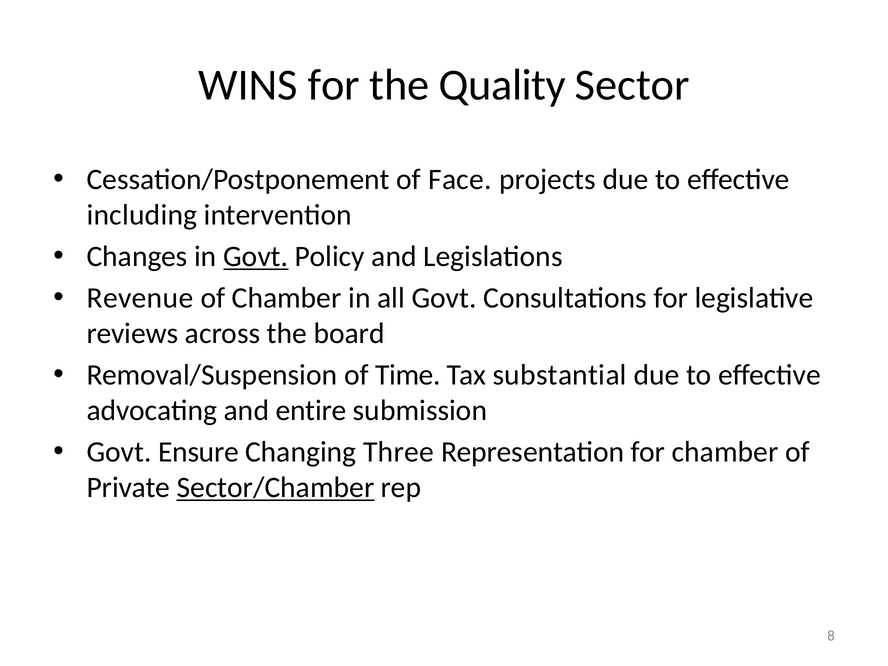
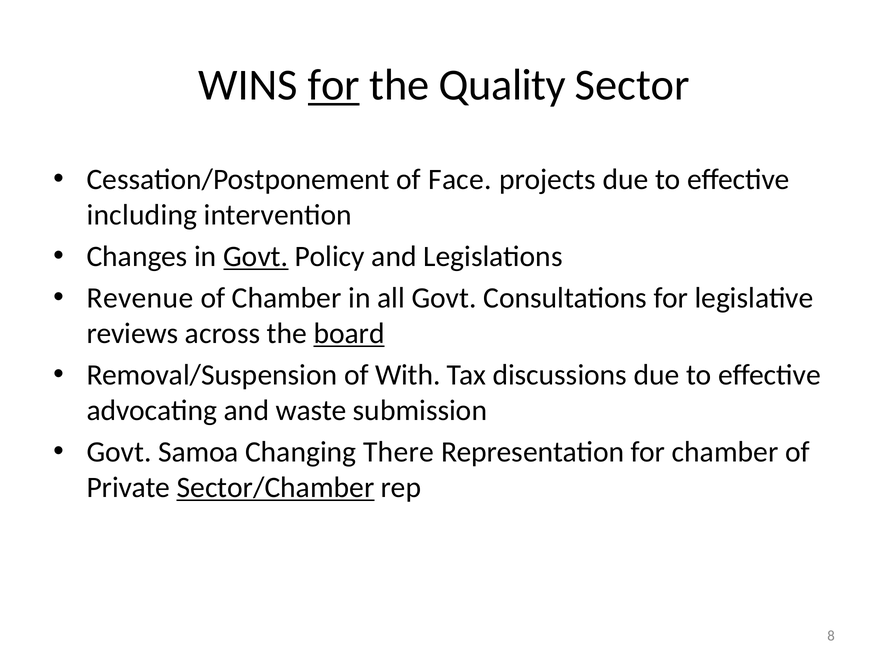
for at (334, 85) underline: none -> present
board underline: none -> present
Time: Time -> With
substantial: substantial -> discussions
entire: entire -> waste
Ensure: Ensure -> Samoa
Three: Three -> There
